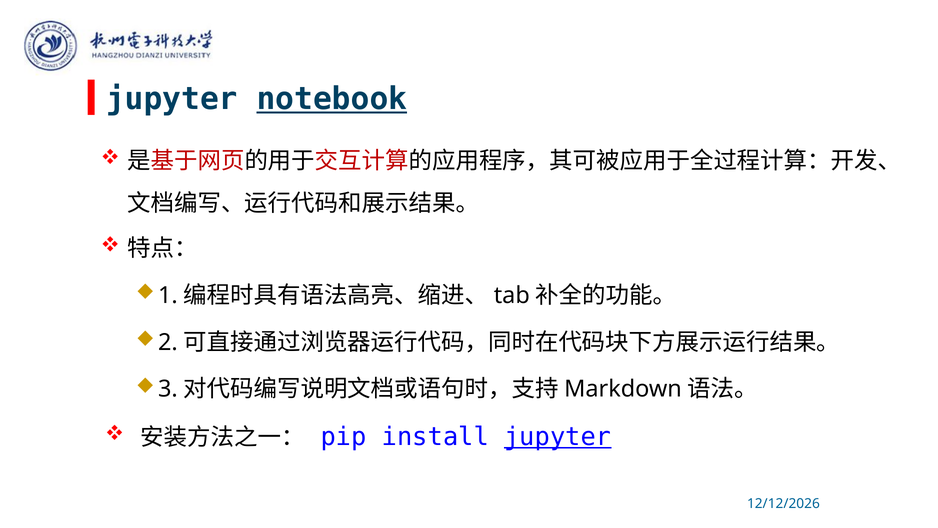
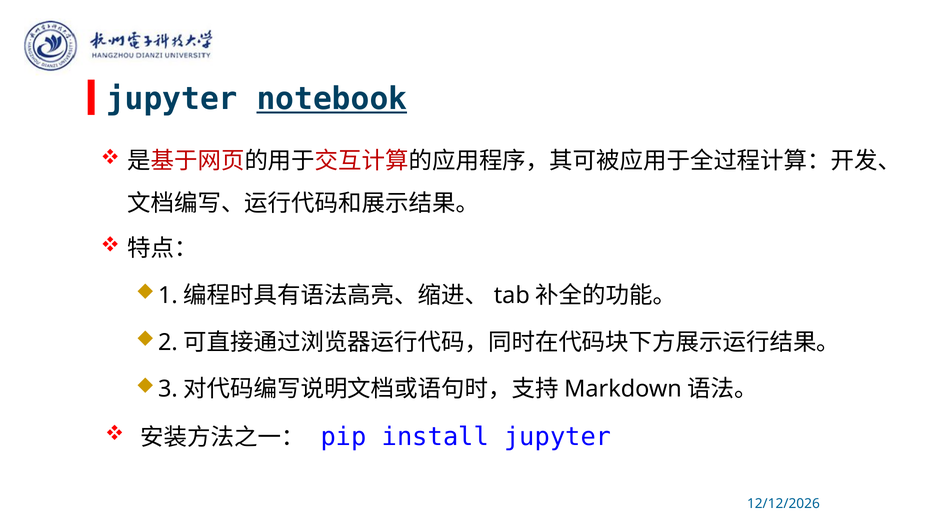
jupyter underline: present -> none
